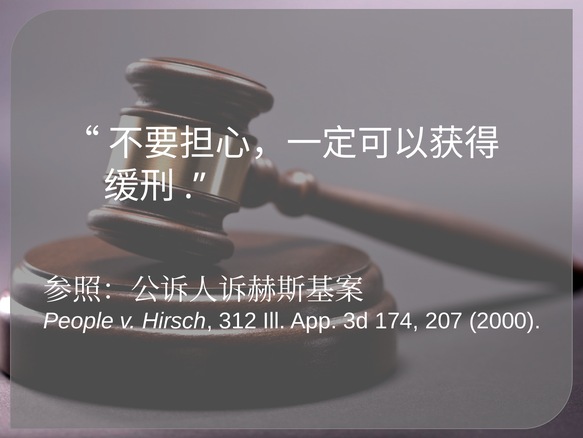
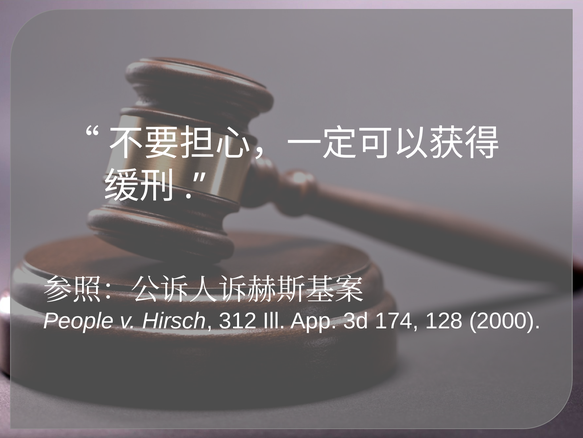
207: 207 -> 128
